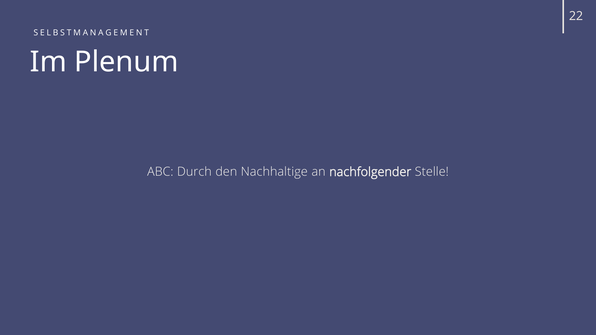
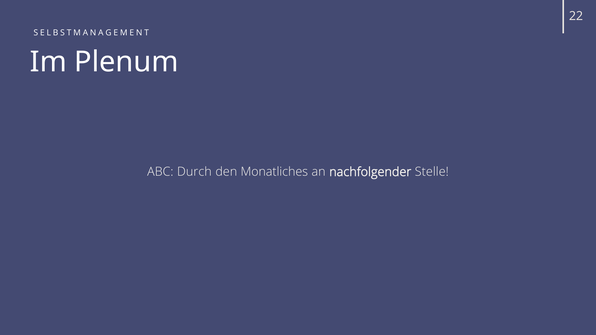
Nachhaltige: Nachhaltige -> Monatliches
